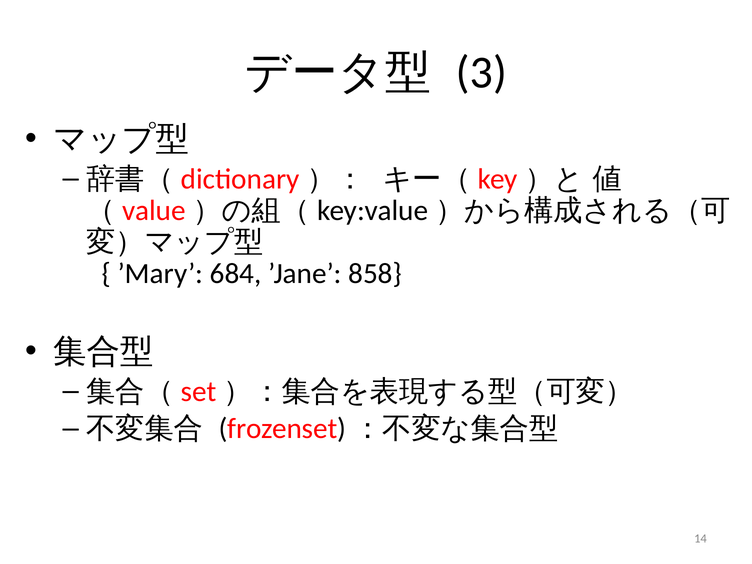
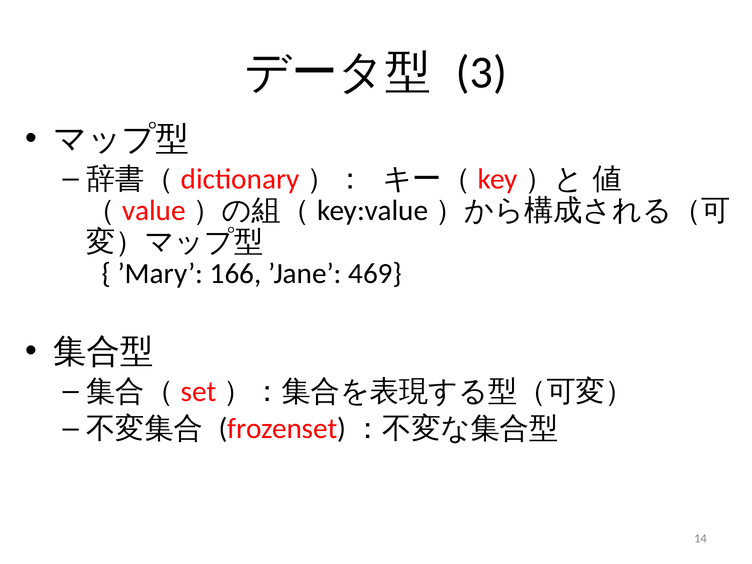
684: 684 -> 166
858: 858 -> 469
